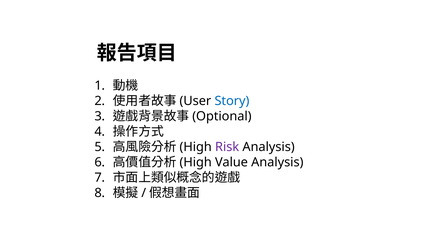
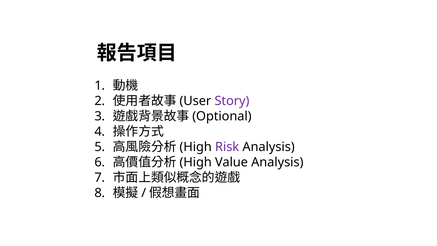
Story colour: blue -> purple
